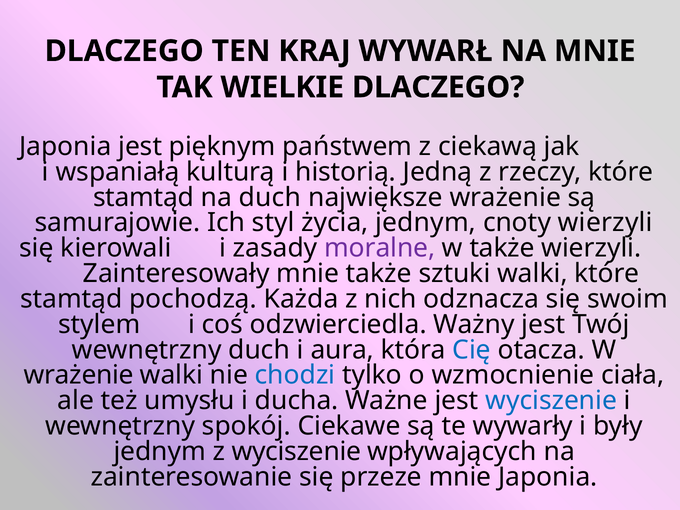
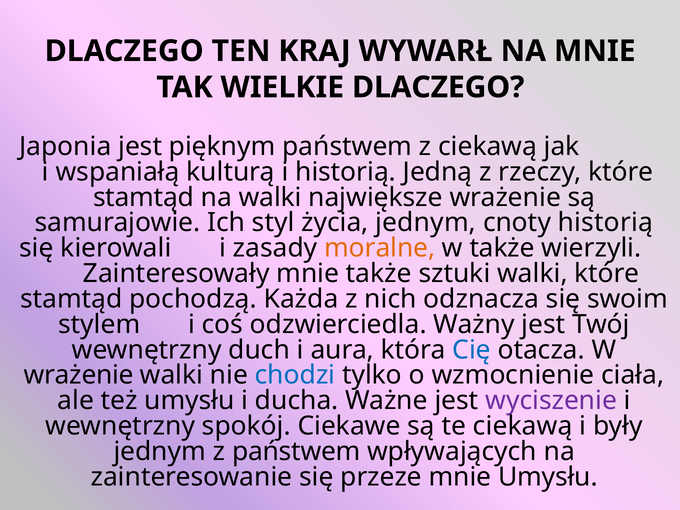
na duch: duch -> walki
cnoty wierzyli: wierzyli -> historią
moralne colour: purple -> orange
wyciszenie at (551, 401) colour: blue -> purple
te wywarły: wywarły -> ciekawą
z wyciszenie: wyciszenie -> państwem
mnie Japonia: Japonia -> Umysłu
